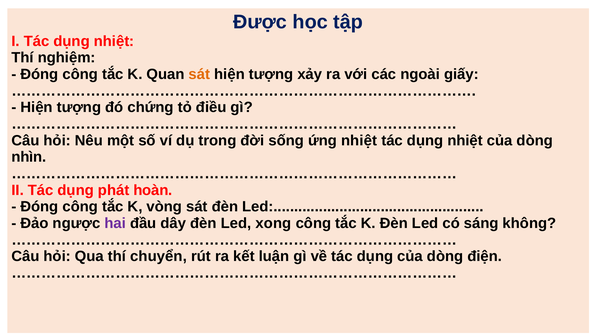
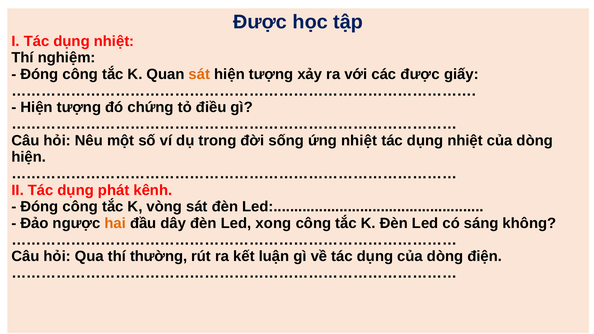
các ngoài: ngoài -> được
nhìn at (29, 157): nhìn -> hiện
hoàn: hoàn -> kênh
hai colour: purple -> orange
chuyển: chuyển -> thường
